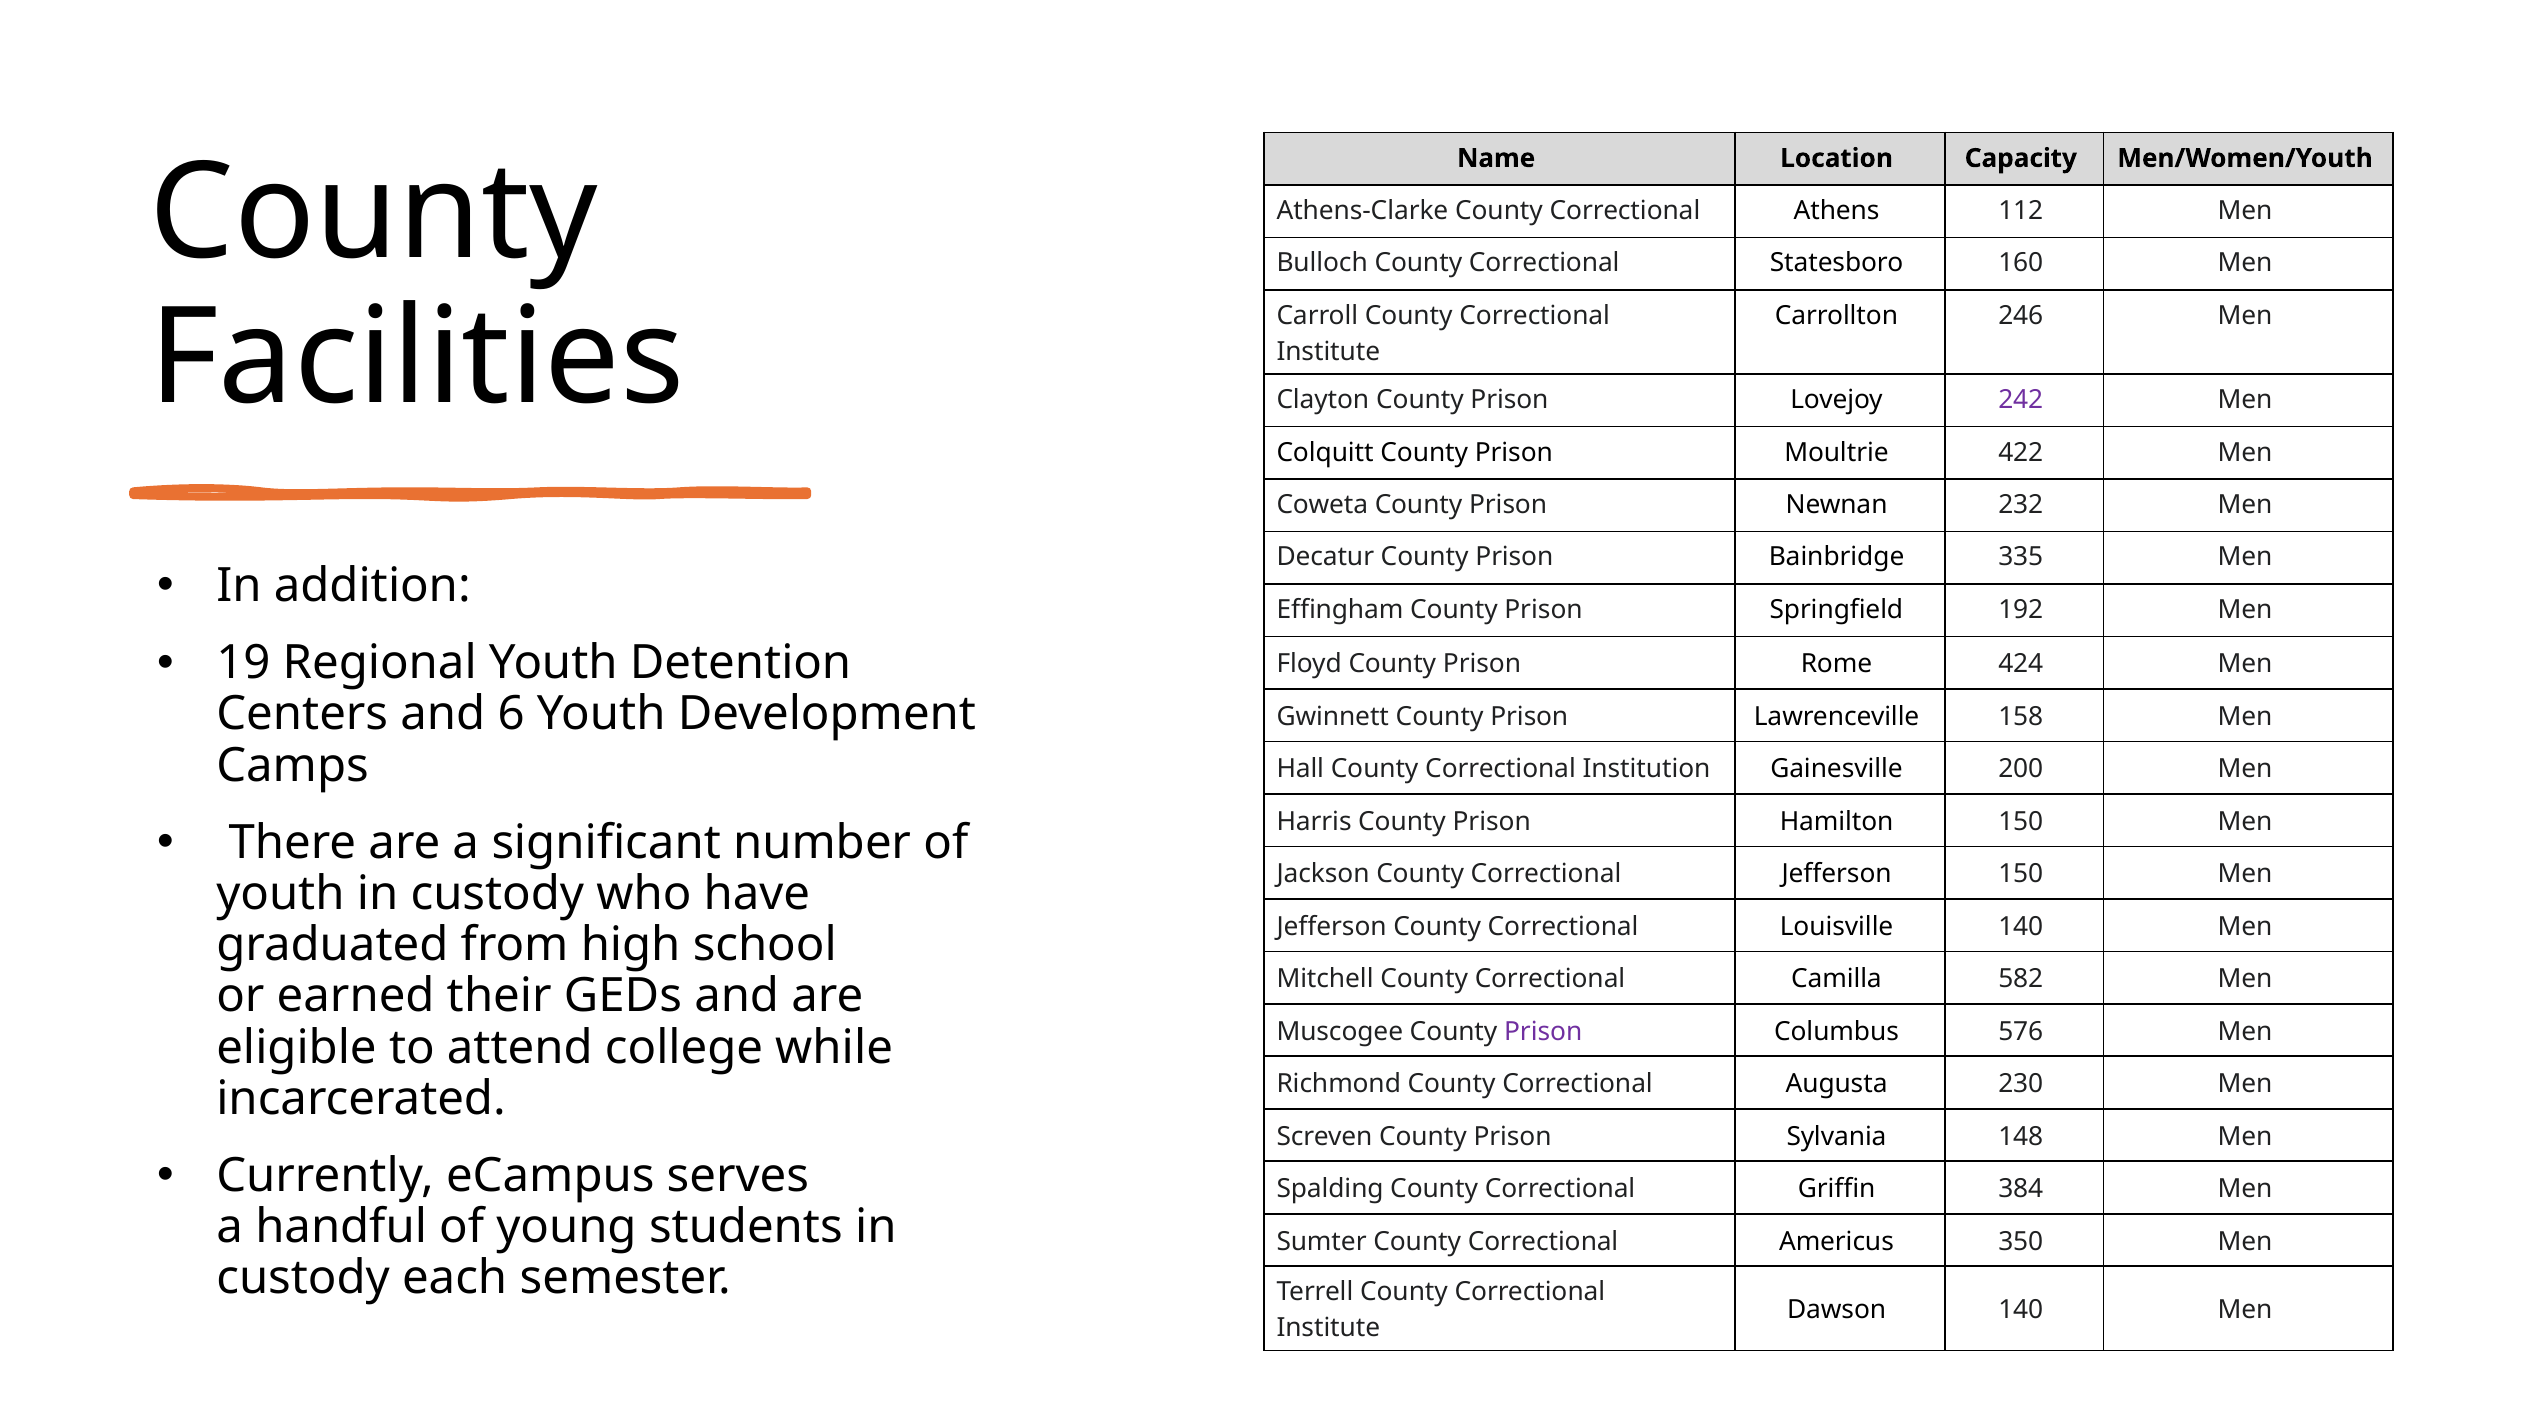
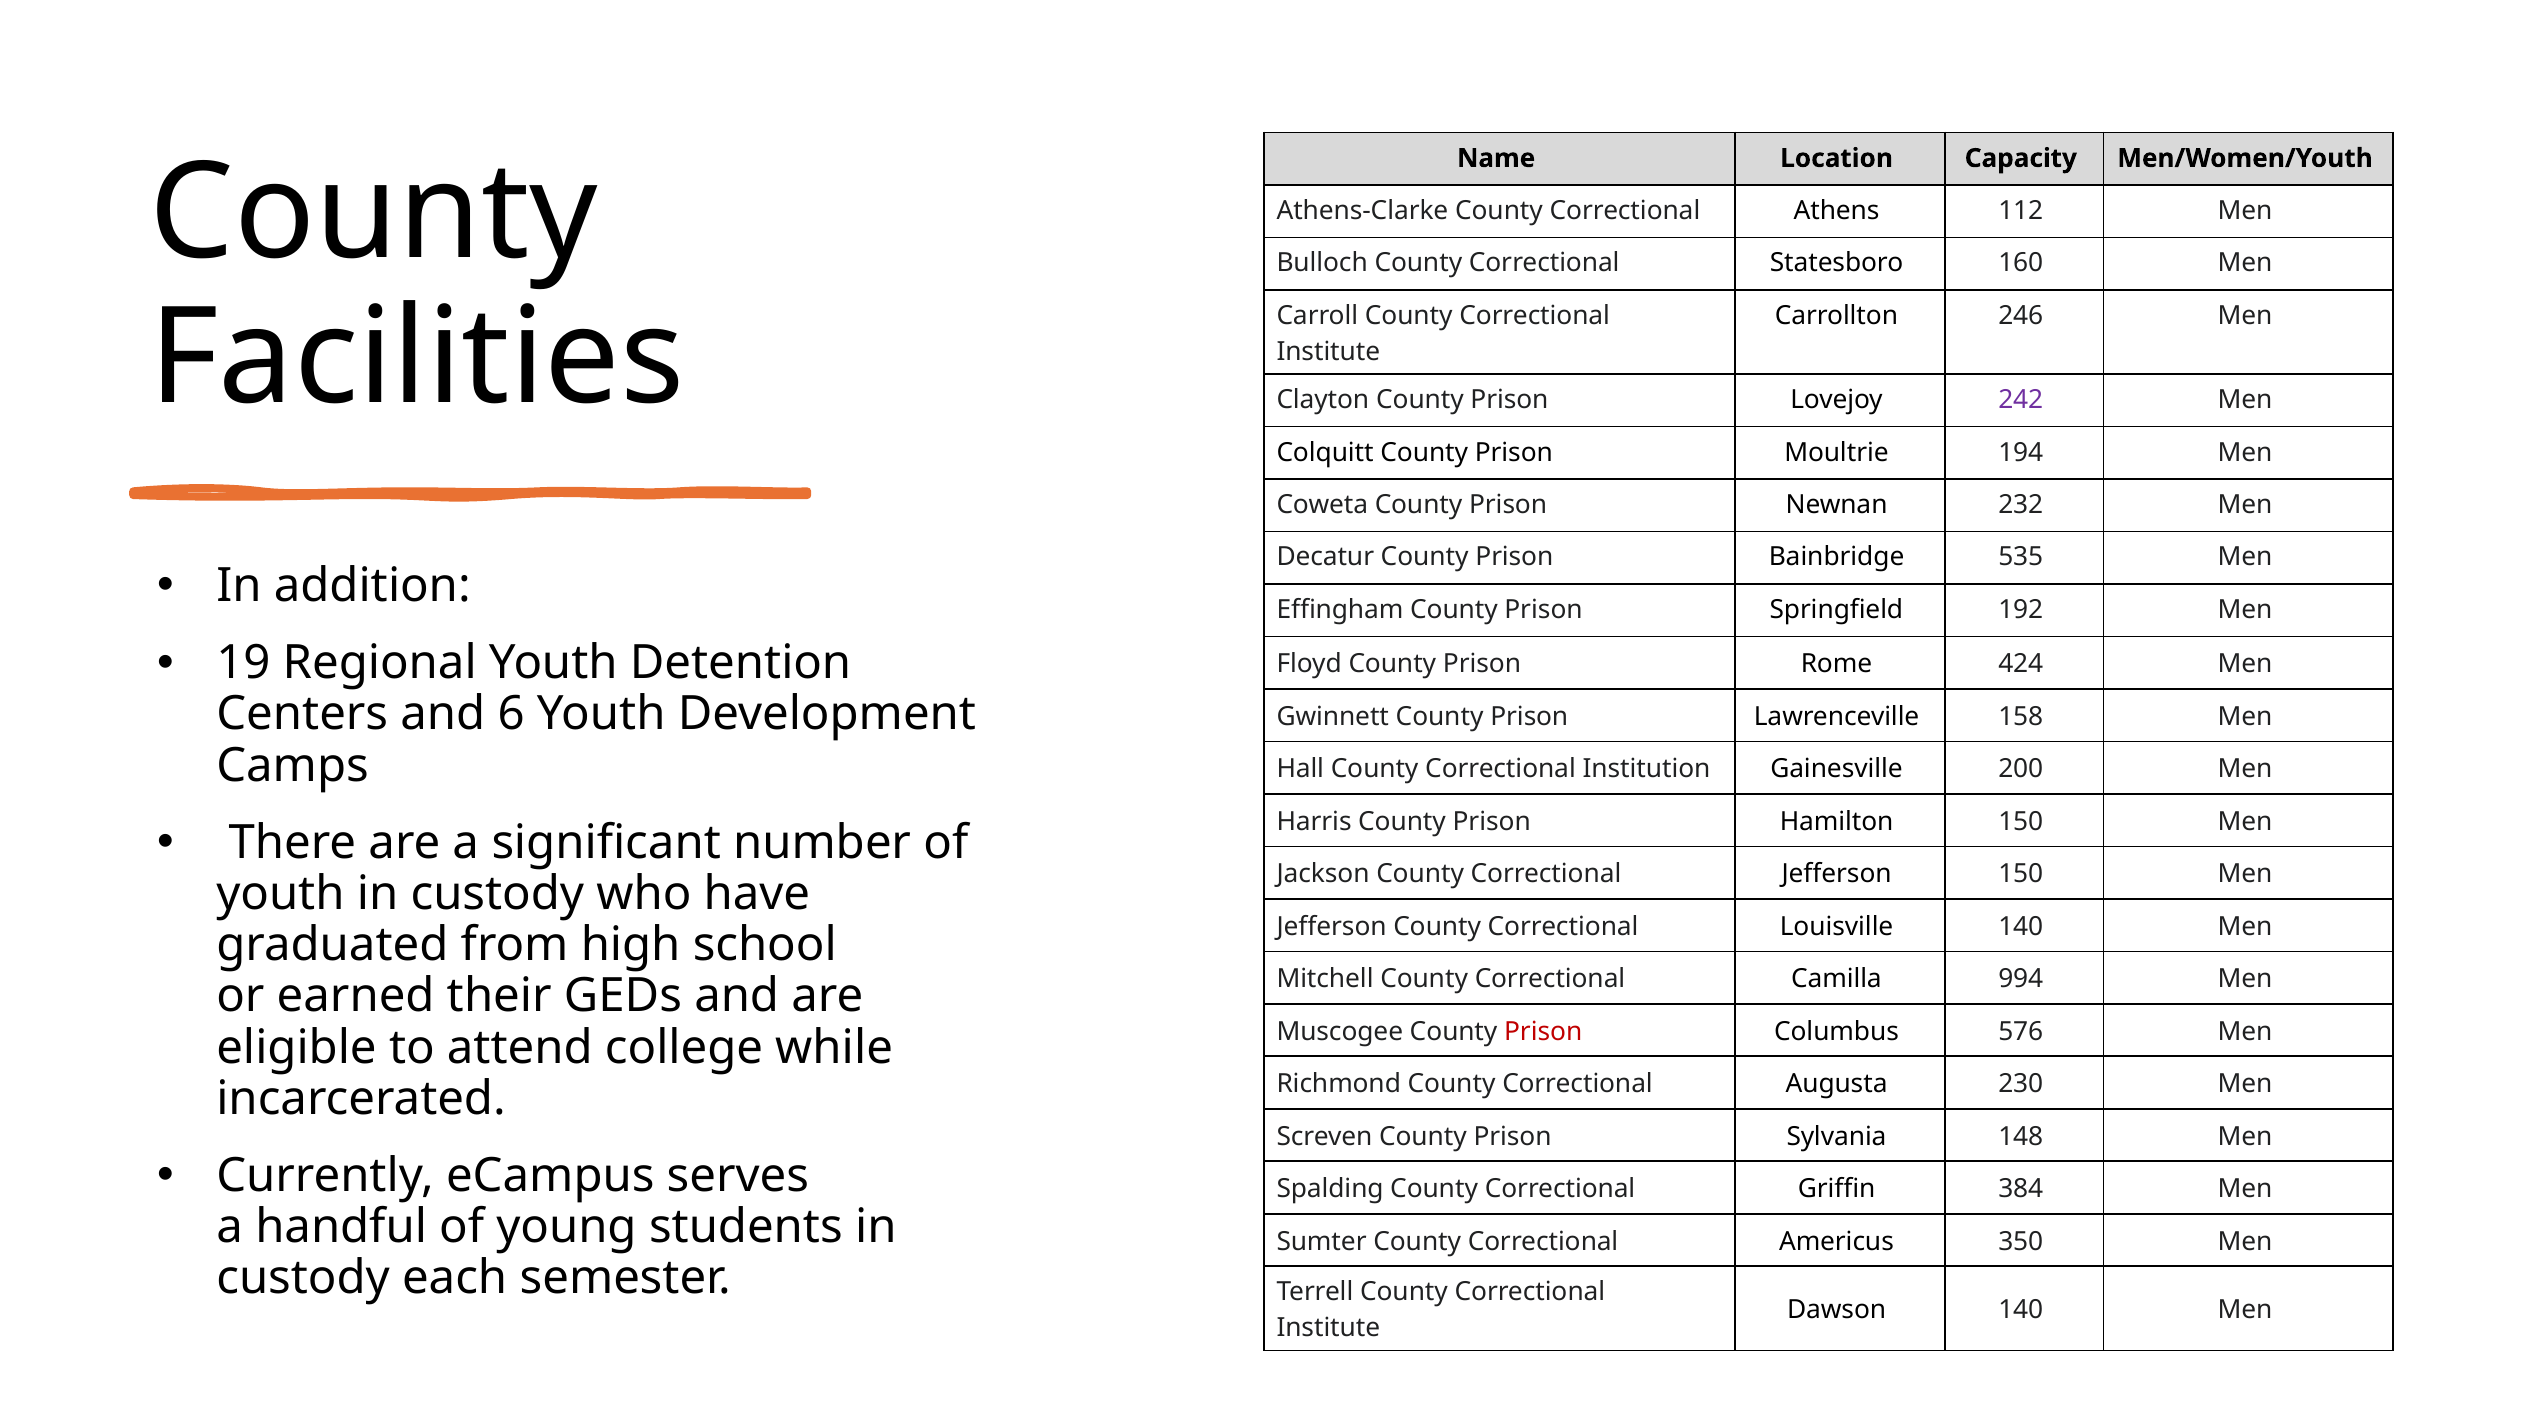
422: 422 -> 194
335: 335 -> 535
582: 582 -> 994
Prison at (1543, 1032) colour: purple -> red
